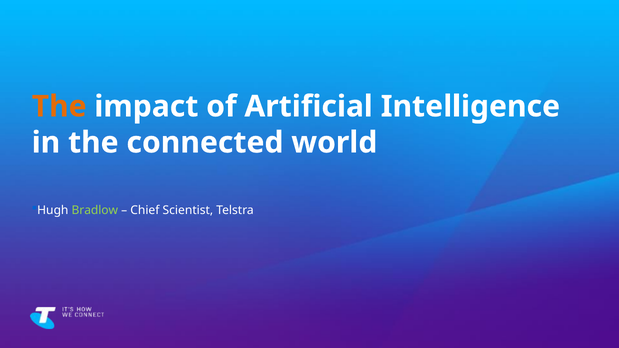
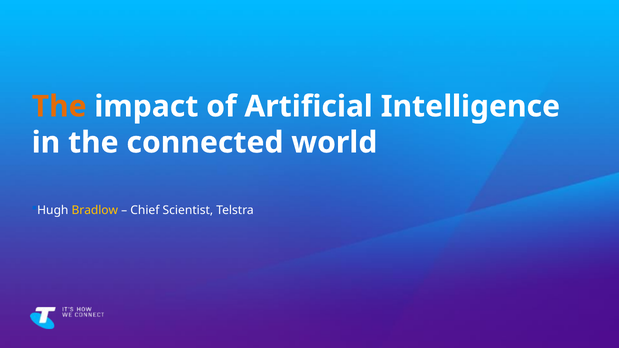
Bradlow colour: light green -> yellow
